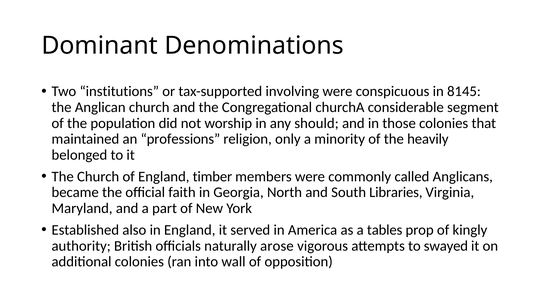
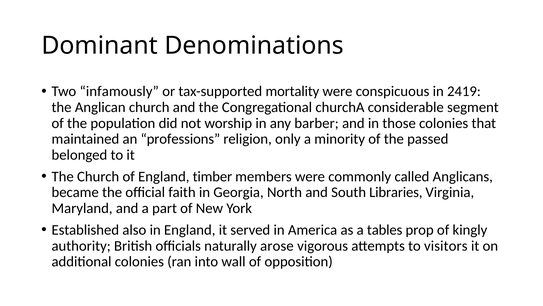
institutions: institutions -> infamously
involving: involving -> mortality
8145: 8145 -> 2419
should: should -> barber
heavily: heavily -> passed
swayed: swayed -> visitors
